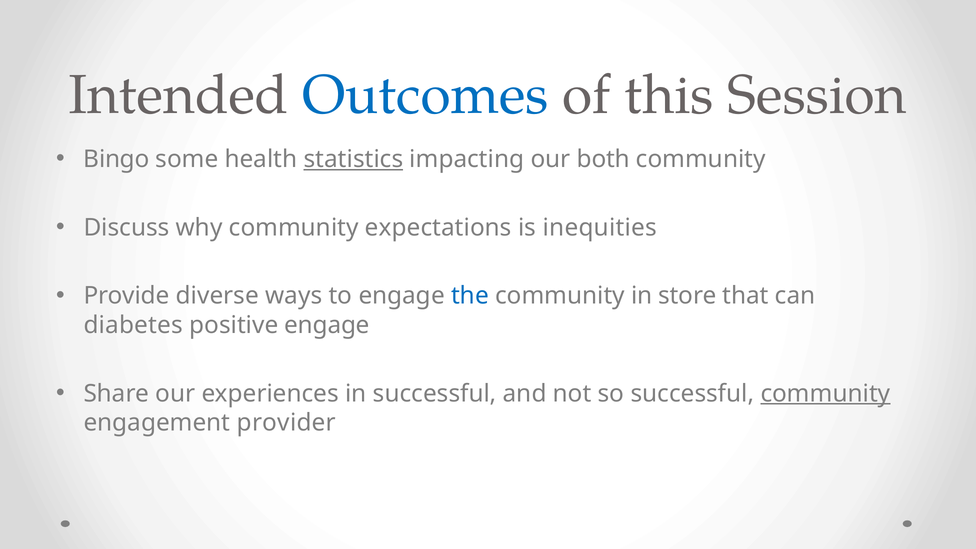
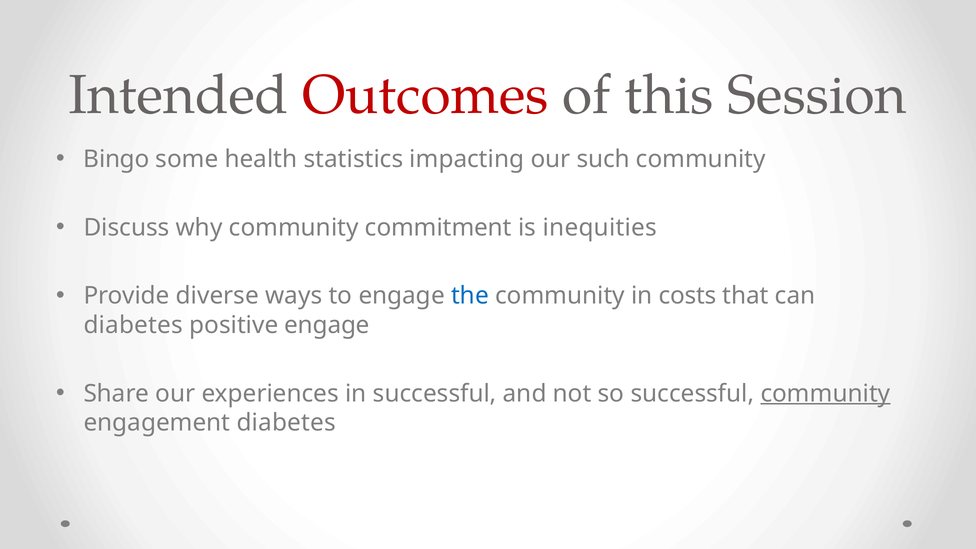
Outcomes colour: blue -> red
statistics underline: present -> none
both: both -> such
expectations: expectations -> commitment
store: store -> costs
engagement provider: provider -> diabetes
